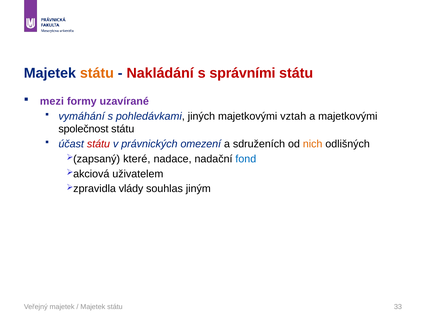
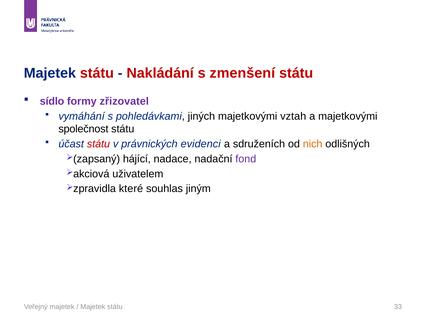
státu at (97, 73) colour: orange -> red
správními: správními -> zmenšení
mezi: mezi -> sídlo
uzavírané: uzavírané -> zřizovatel
omezení: omezení -> evidenci
které: které -> hájící
fond colour: blue -> purple
vlády: vlády -> které
